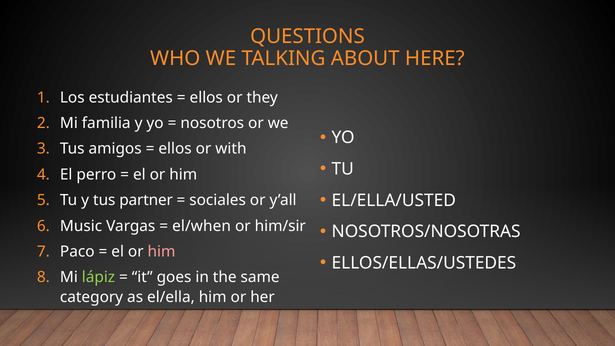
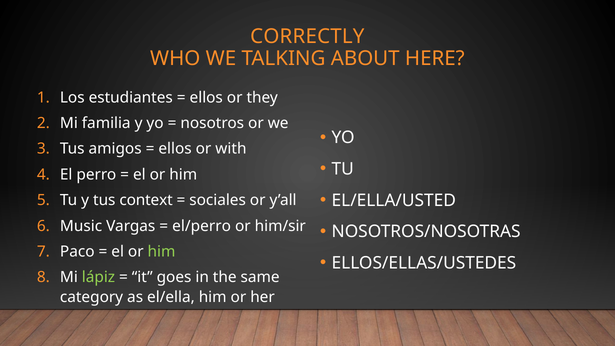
QUESTIONS: QUESTIONS -> CORRECTLY
partner: partner -> context
el/when: el/when -> el/perro
him at (162, 252) colour: pink -> light green
